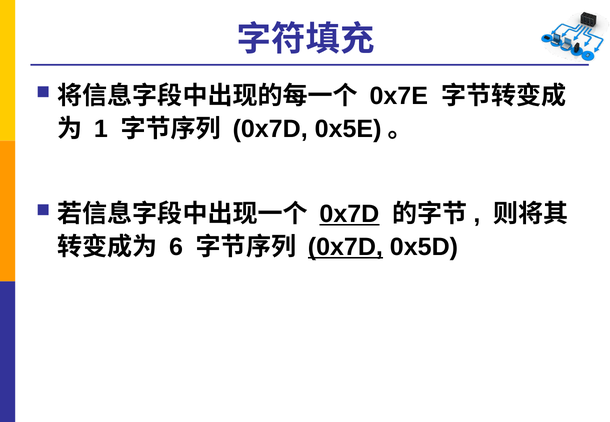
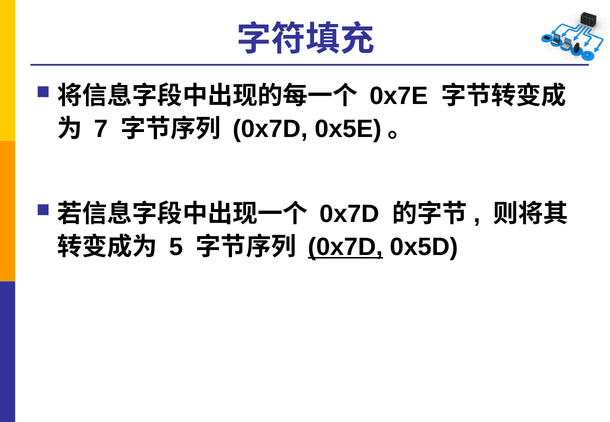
1: 1 -> 7
0x7D at (349, 214) underline: present -> none
6: 6 -> 5
